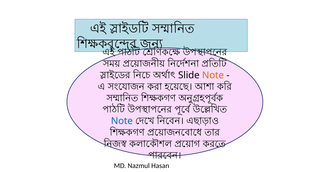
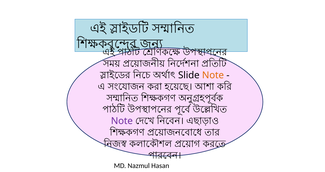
Note at (122, 121) colour: blue -> purple
